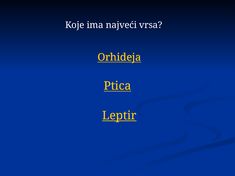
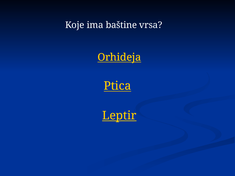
najveći: najveći -> baštine
